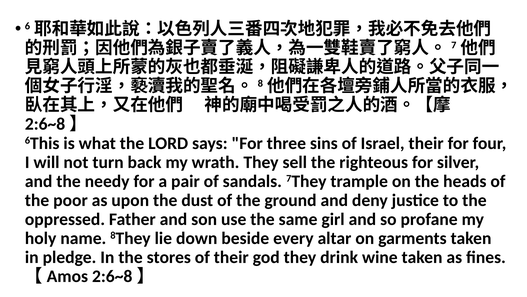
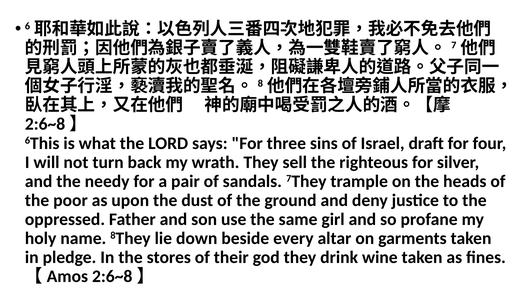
Israel their: their -> draft
